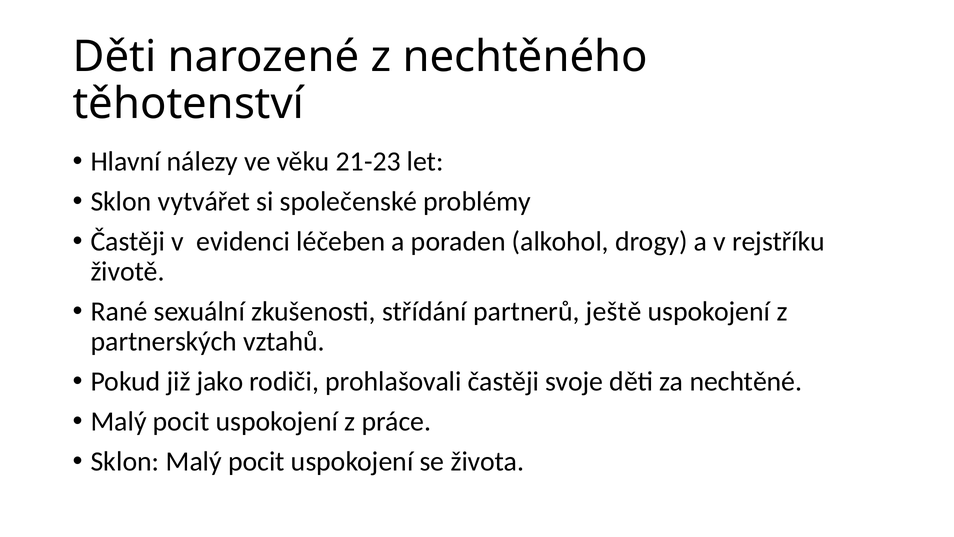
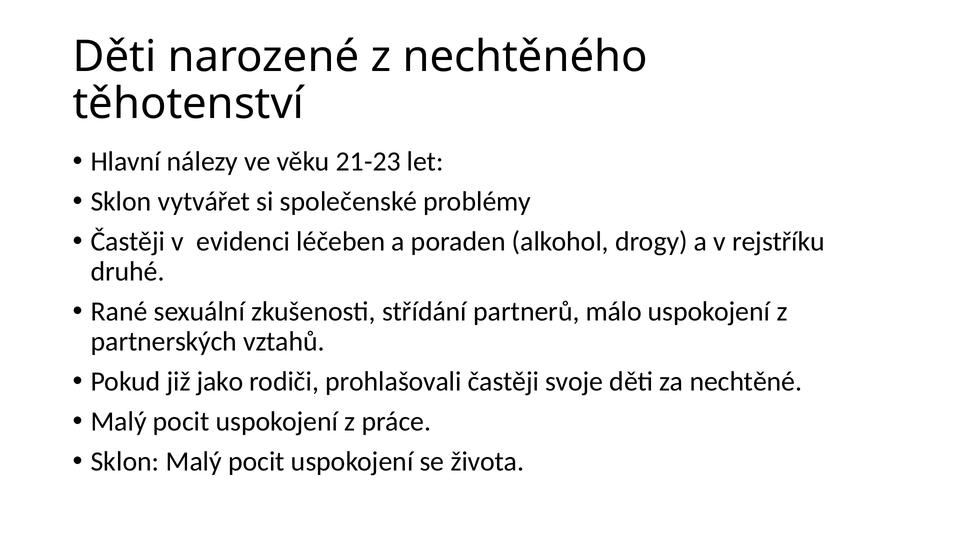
životě: životě -> druhé
ještě: ještě -> málo
